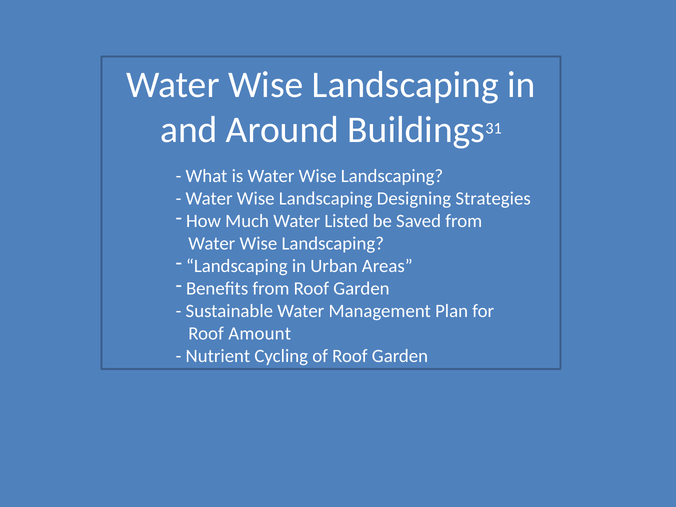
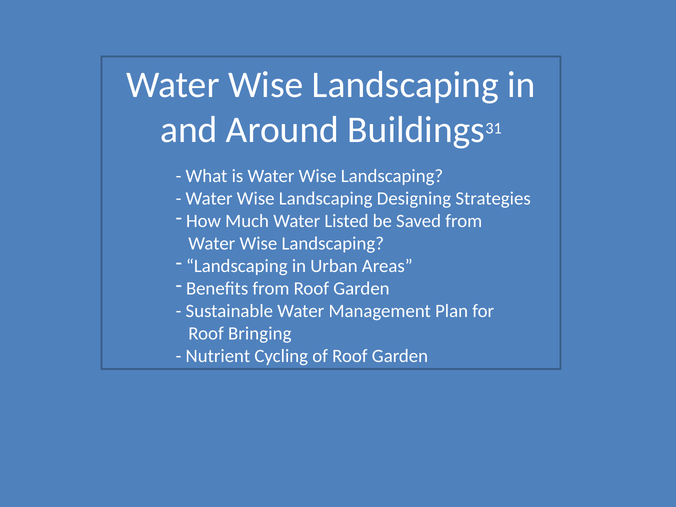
Amount: Amount -> Bringing
